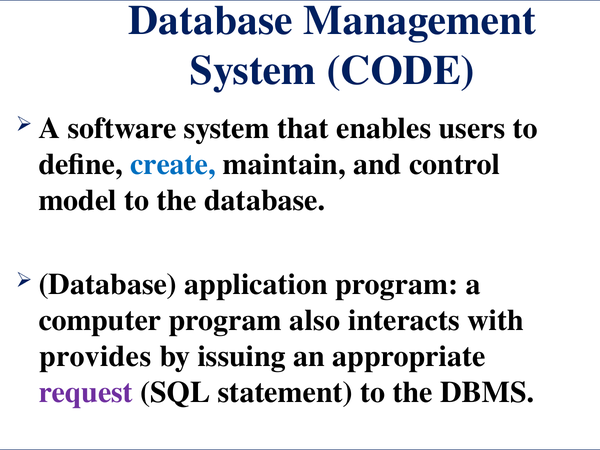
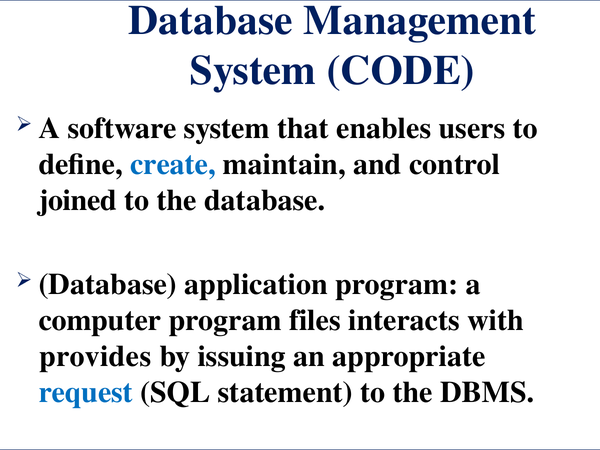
model: model -> joined
also: also -> files
request colour: purple -> blue
